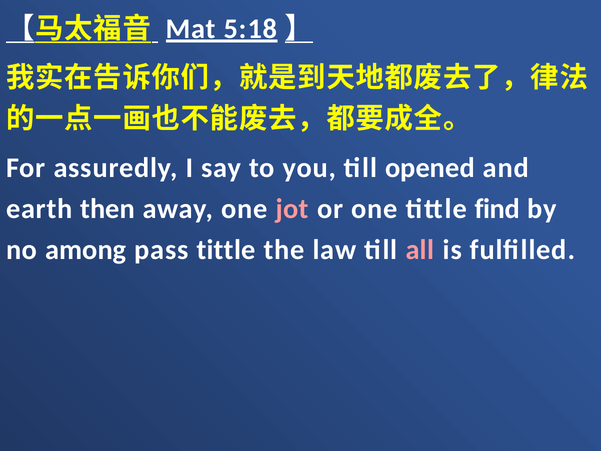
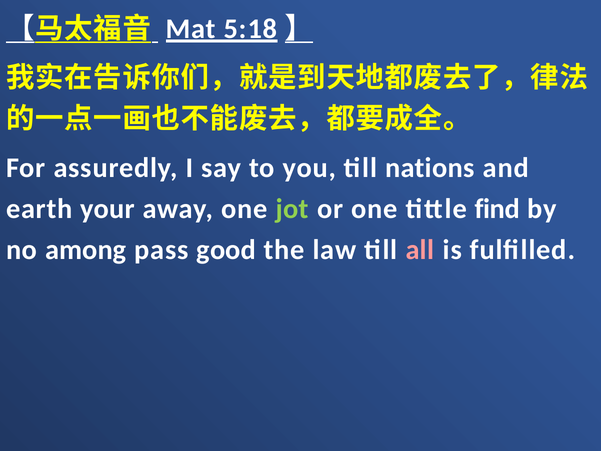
opened: opened -> nations
then: then -> your
jot colour: pink -> light green
pass tittle: tittle -> good
